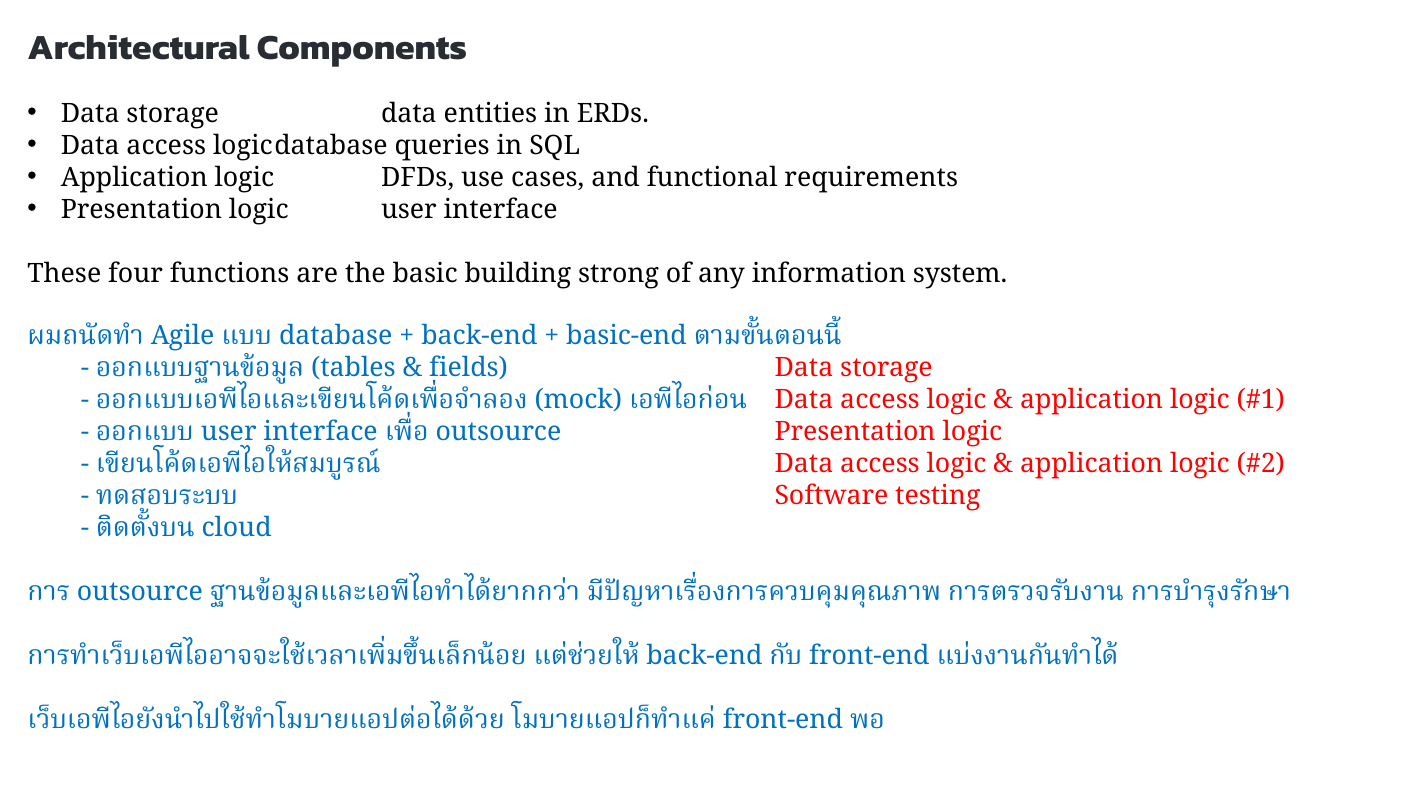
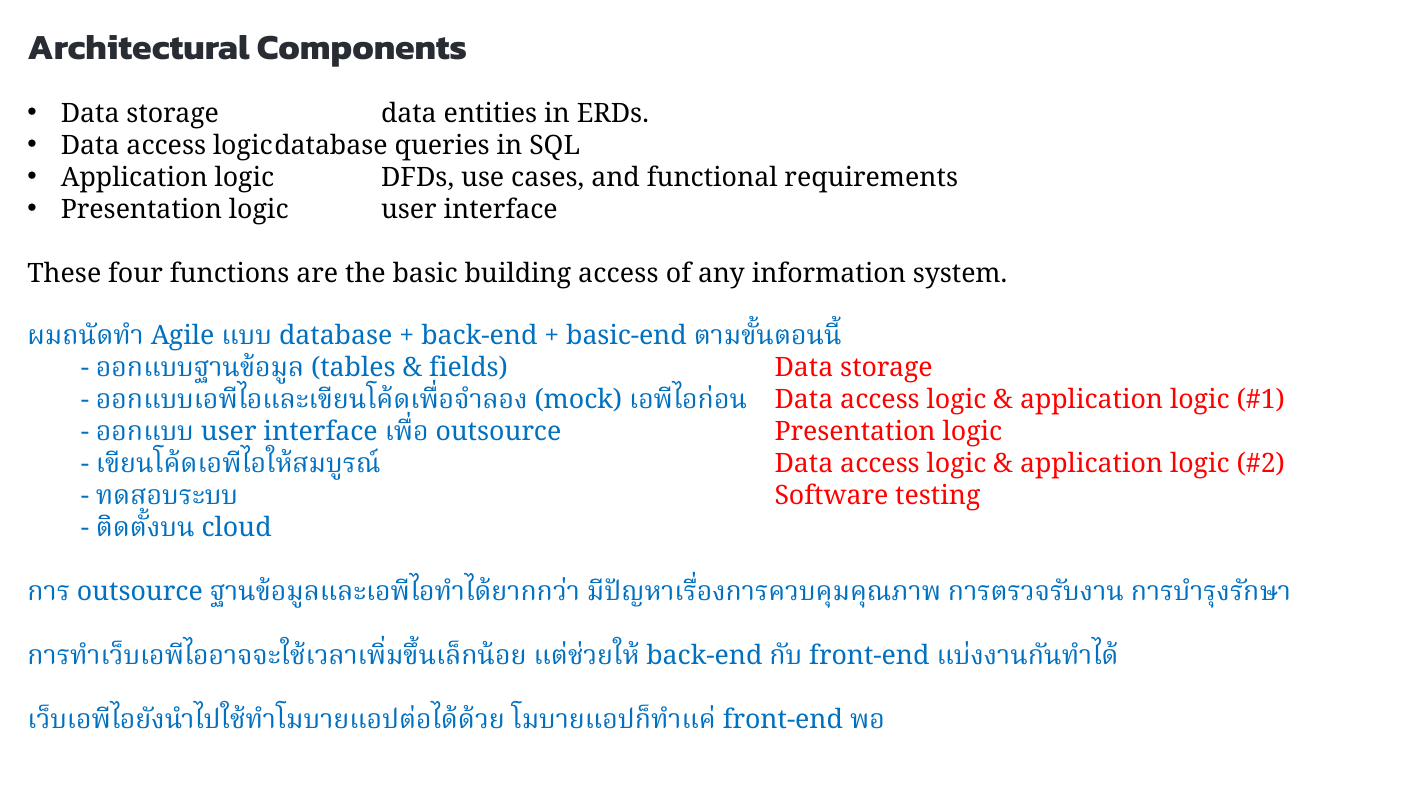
building strong: strong -> access
